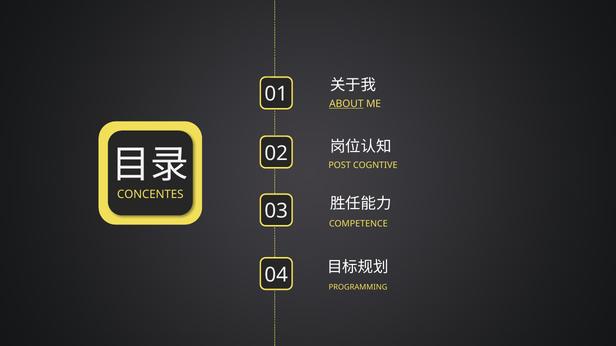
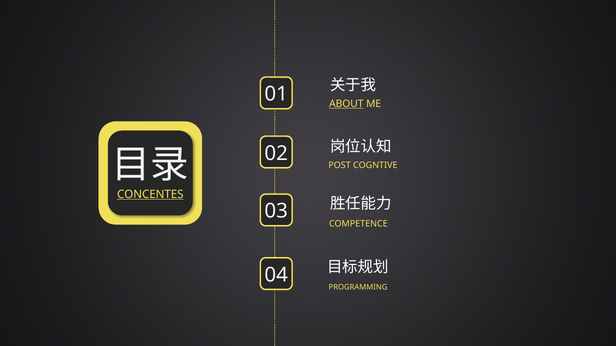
CONCENTES underline: none -> present
